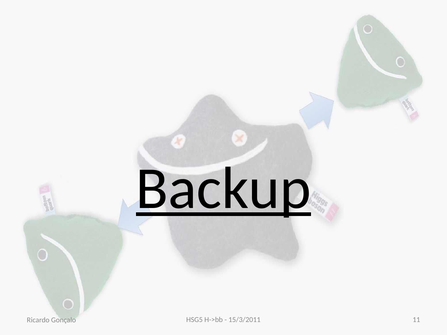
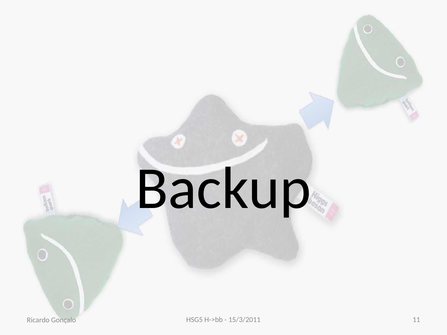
Backup underline: present -> none
